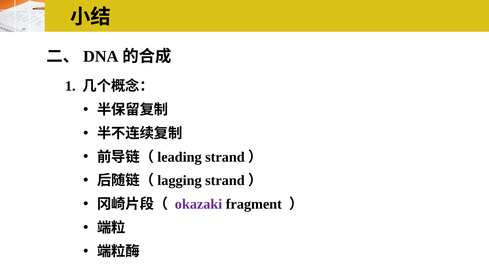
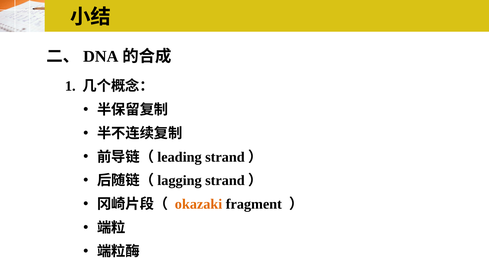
okazaki colour: purple -> orange
